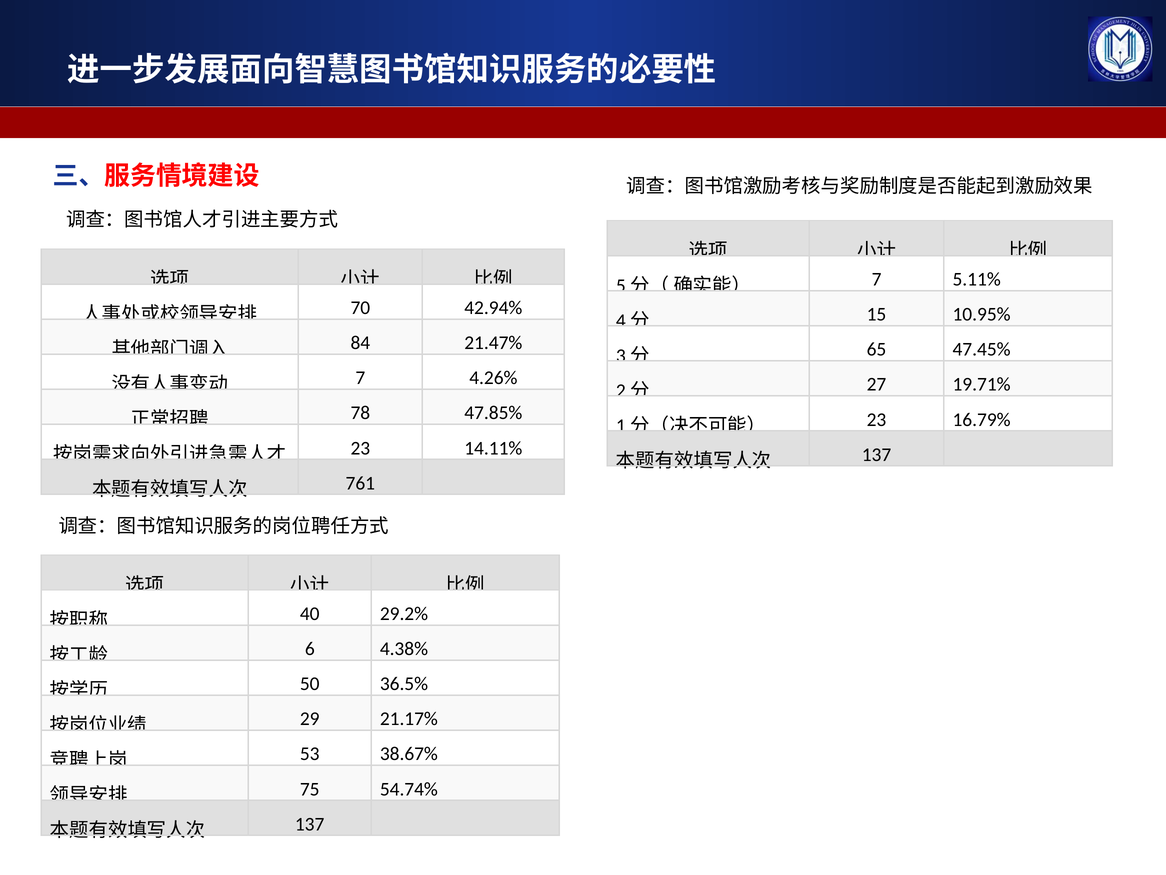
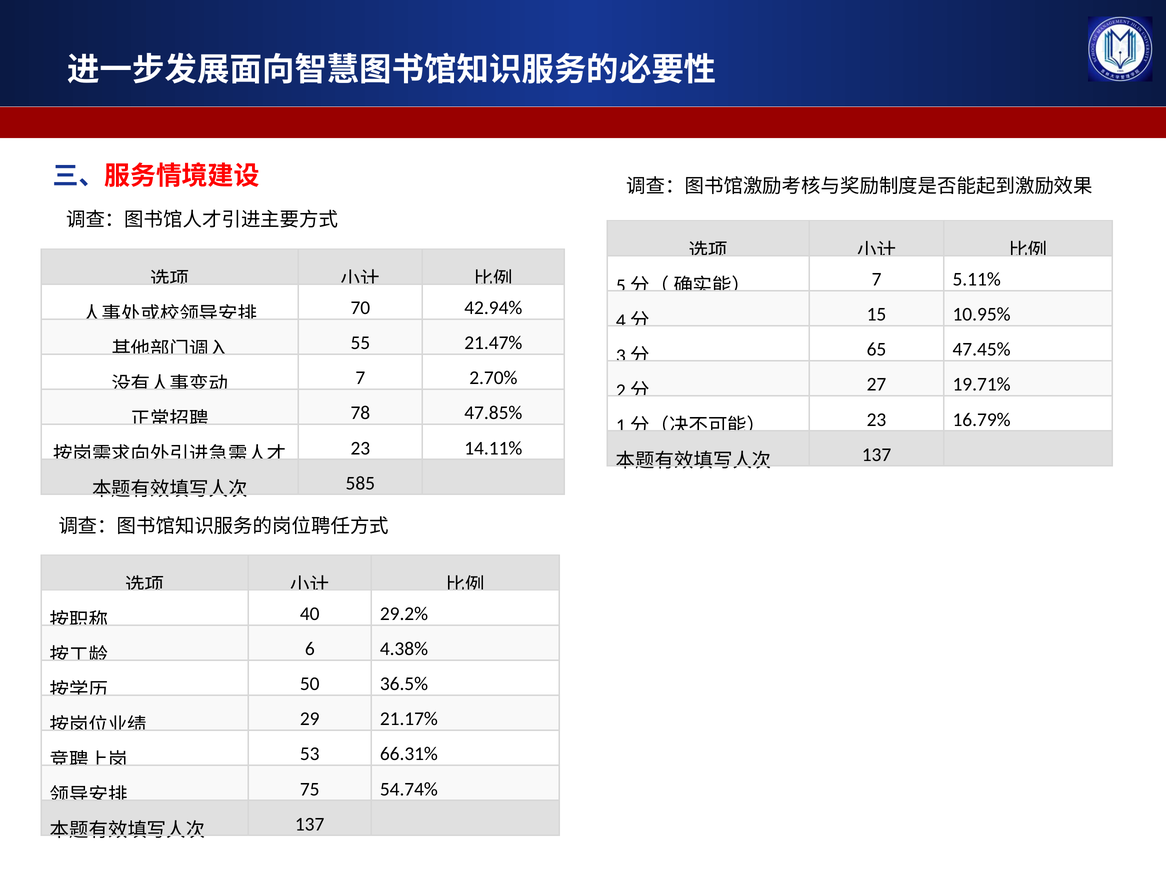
84: 84 -> 55
4.26%: 4.26% -> 2.70%
761: 761 -> 585
38.67%: 38.67% -> 66.31%
